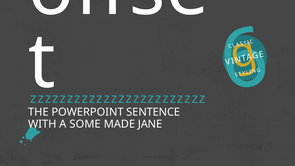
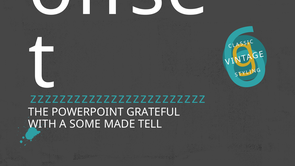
SENTENCE: SENTENCE -> GRATEFUL
JANE: JANE -> TELL
